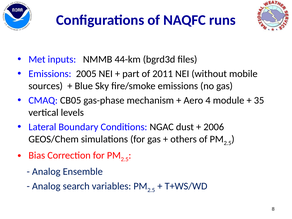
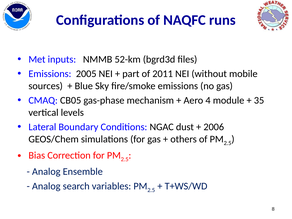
44-km: 44-km -> 52-km
